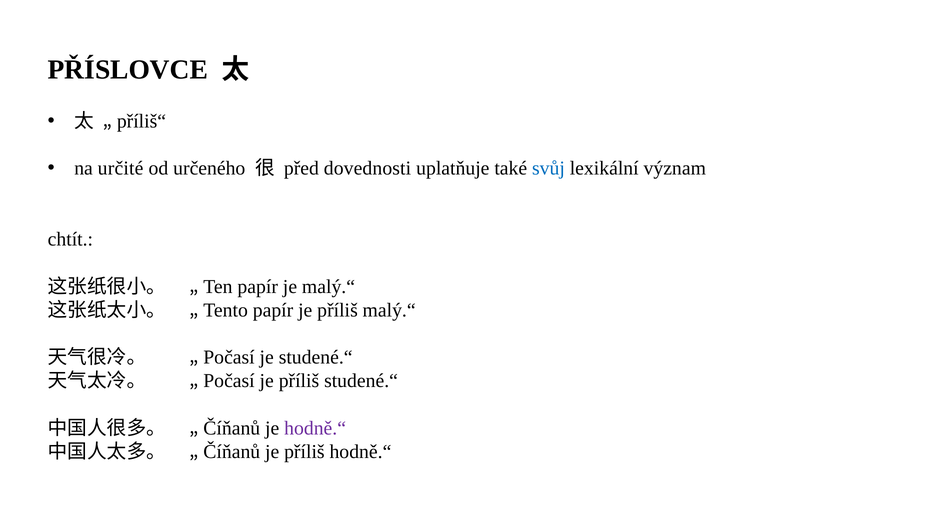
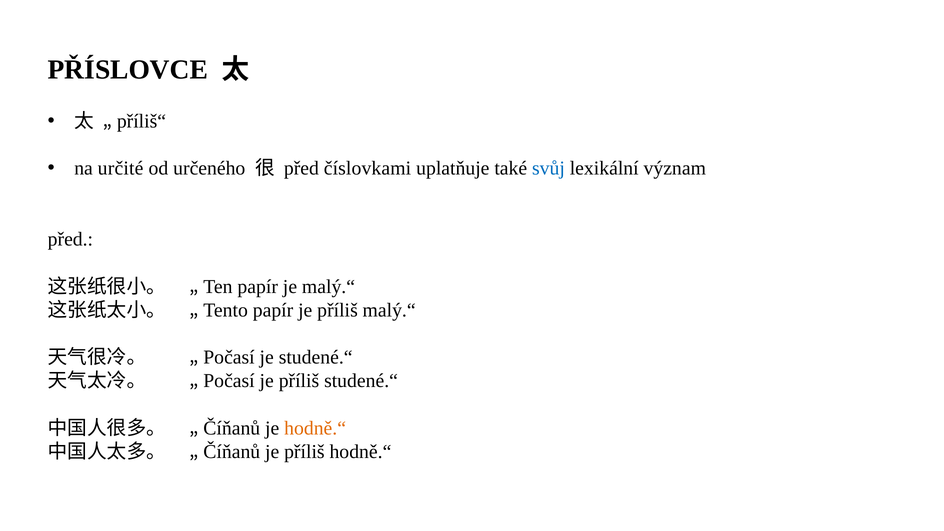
dovednosti: dovednosti -> číslovkami
chtít at (70, 239): chtít -> před
hodně.“ at (315, 428) colour: purple -> orange
